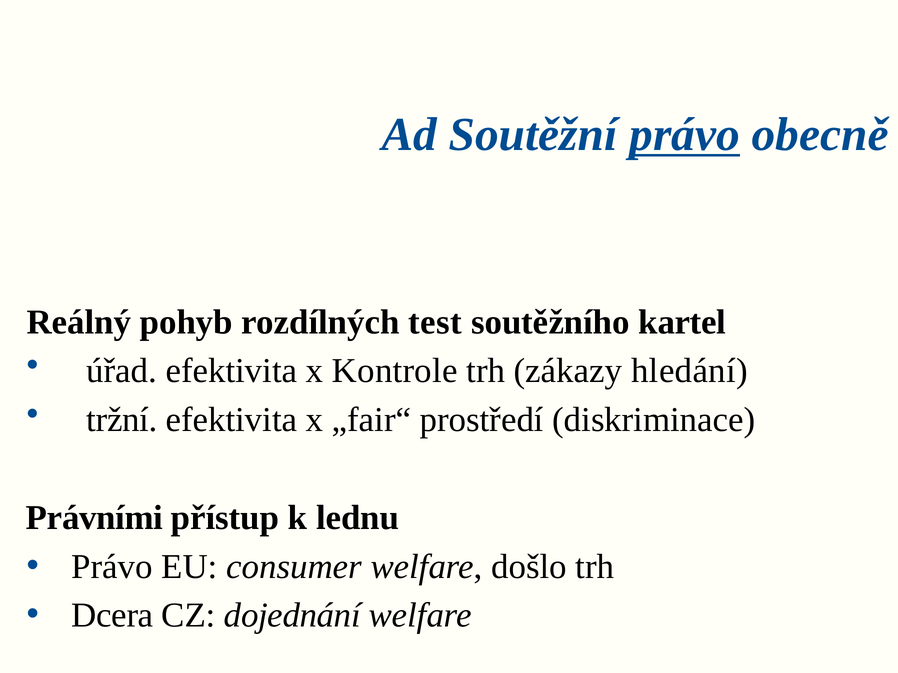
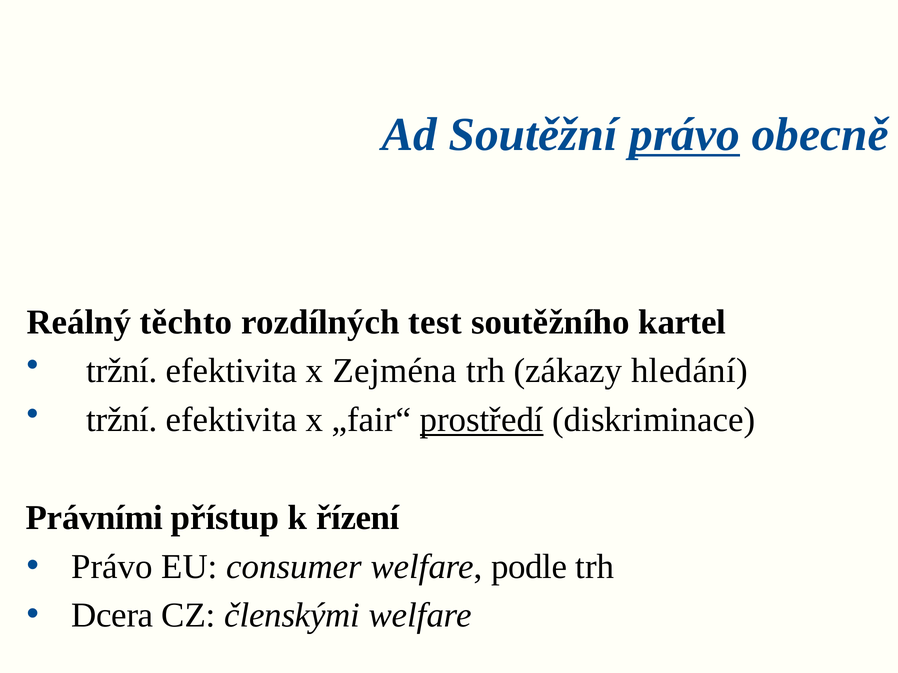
pohyb: pohyb -> těchto
úřad at (122, 371): úřad -> tržní
Kontrole: Kontrole -> Zejména
prostředí underline: none -> present
lednu: lednu -> řízení
došlo: došlo -> podle
dojednání: dojednání -> členskými
